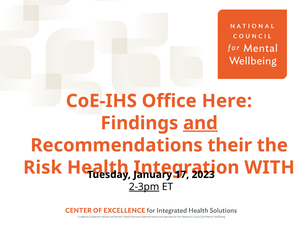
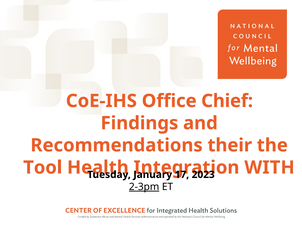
Here: Here -> Chief
and underline: present -> none
Risk: Risk -> Tool
